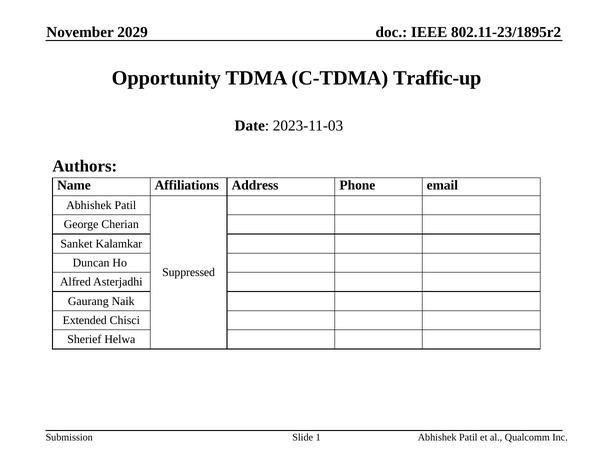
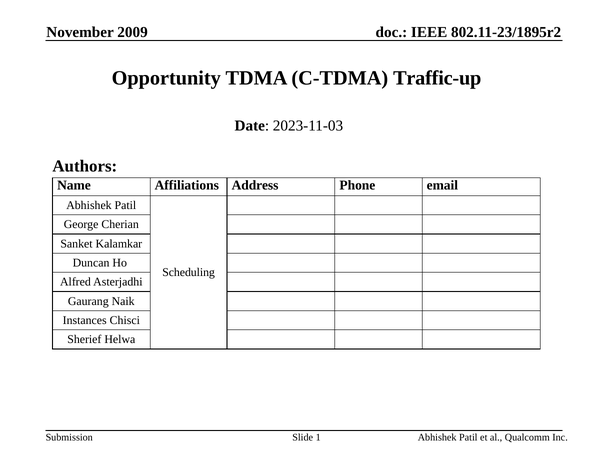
2029: 2029 -> 2009
Suppressed: Suppressed -> Scheduling
Extended: Extended -> Instances
